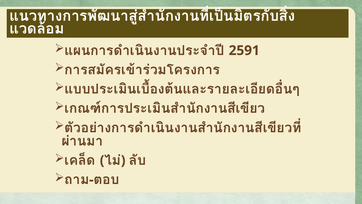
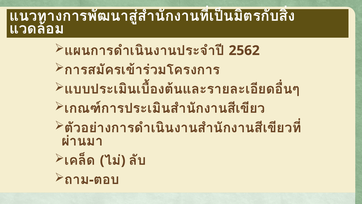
2591: 2591 -> 2562
